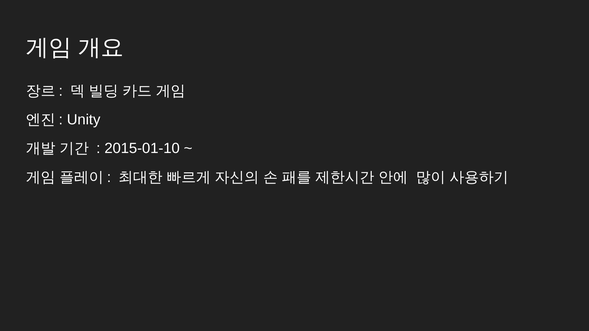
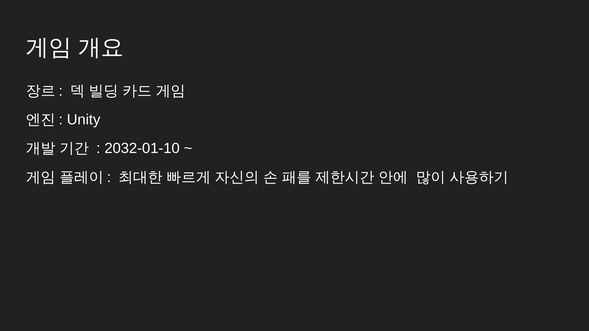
2015-01-10: 2015-01-10 -> 2032-01-10
